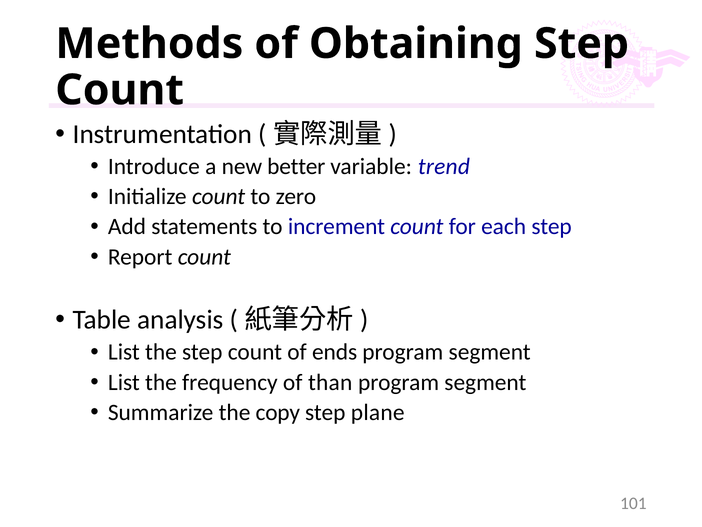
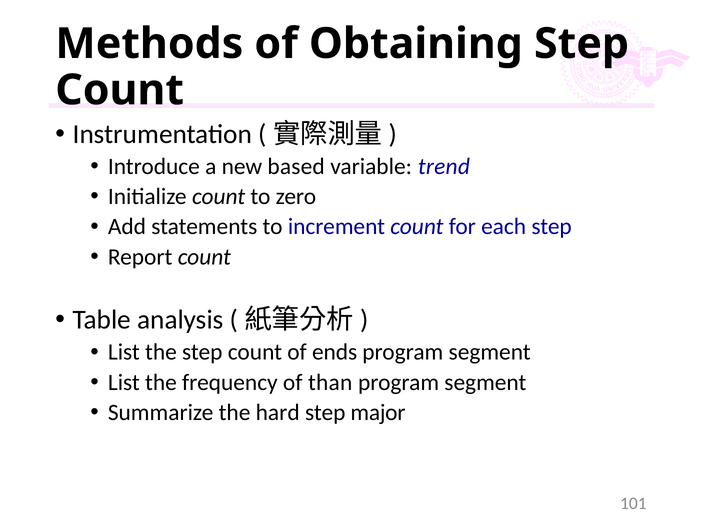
better: better -> based
copy: copy -> hard
plane: plane -> major
